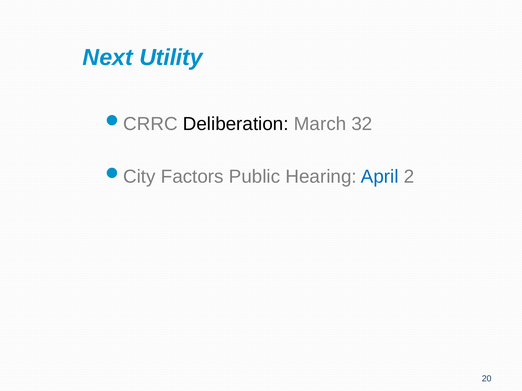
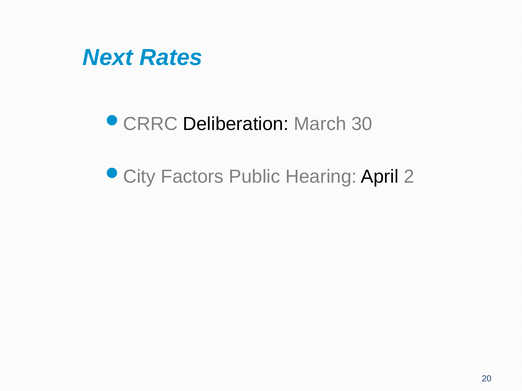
Utility: Utility -> Rates
32: 32 -> 30
April colour: blue -> black
